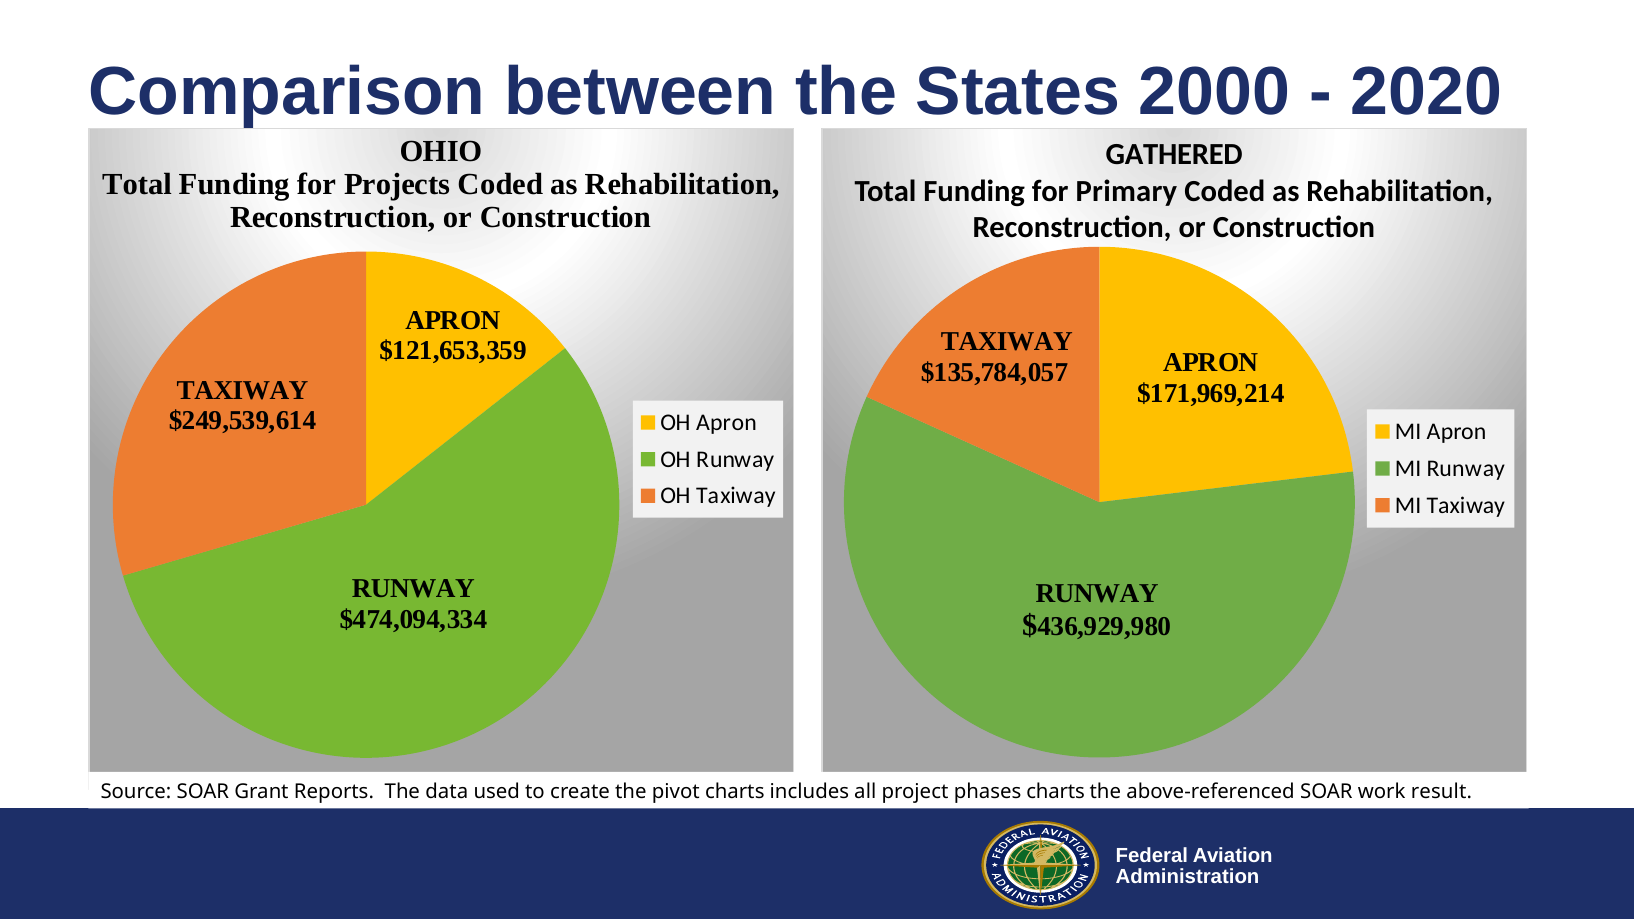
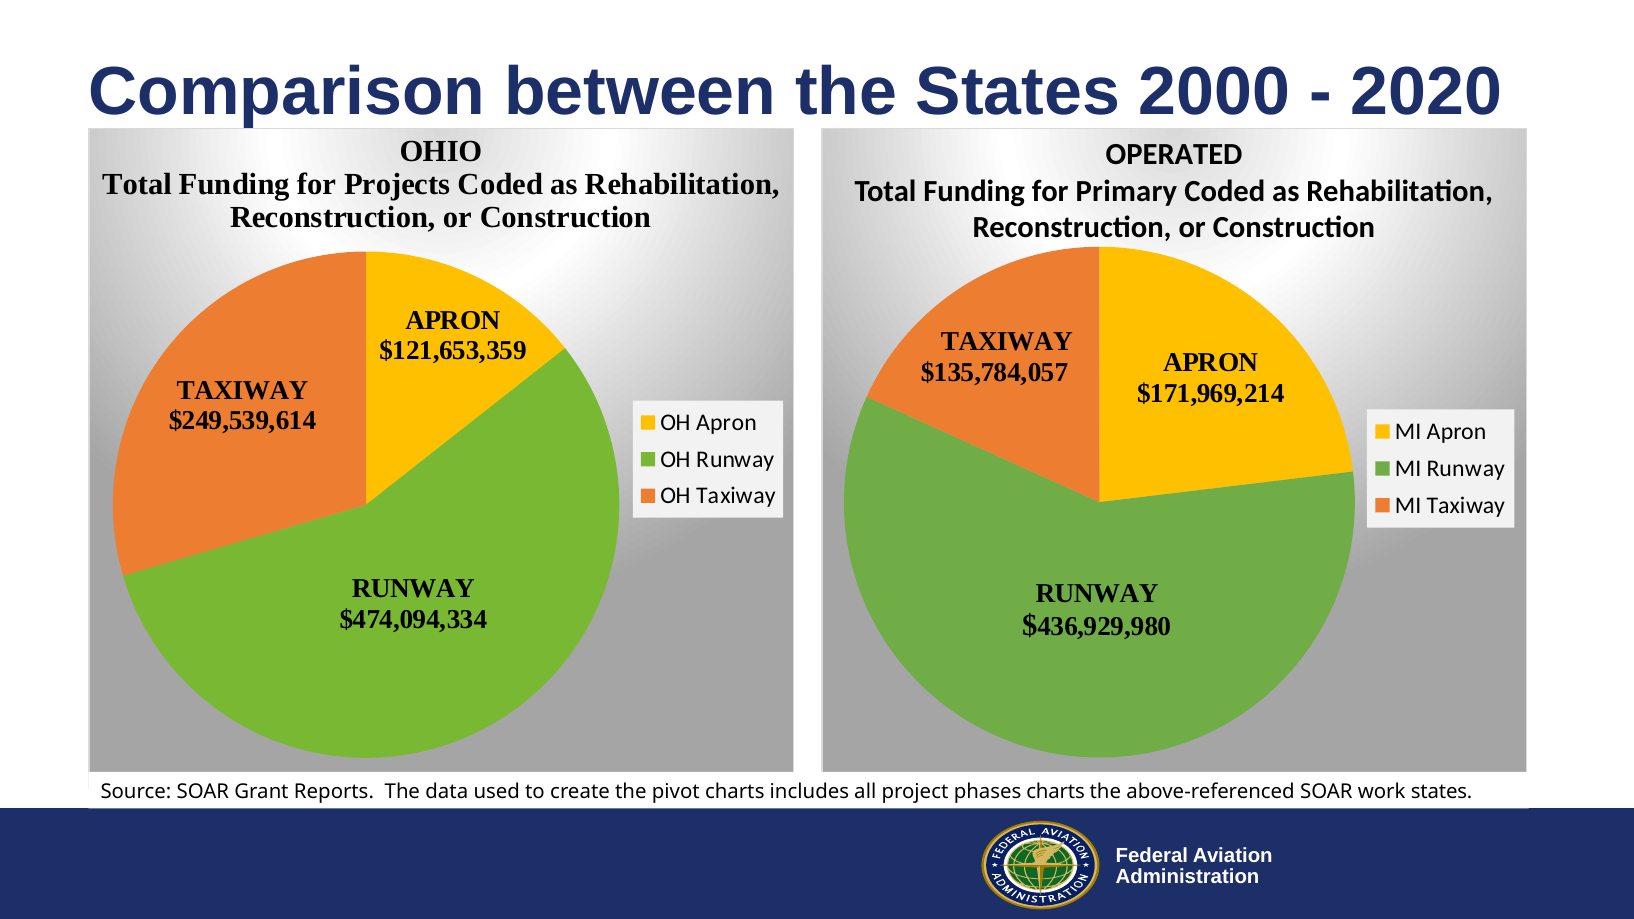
GATHERED: GATHERED -> OPERATED
work result: result -> states
